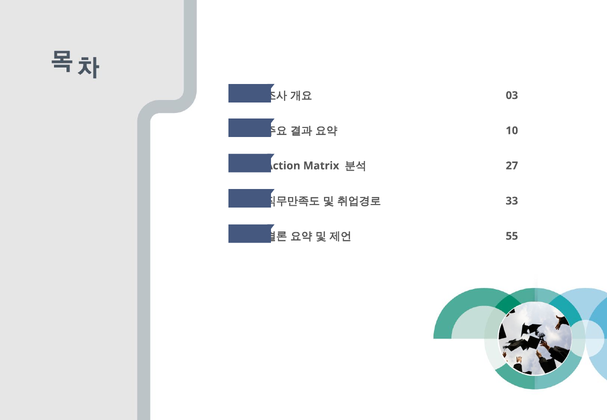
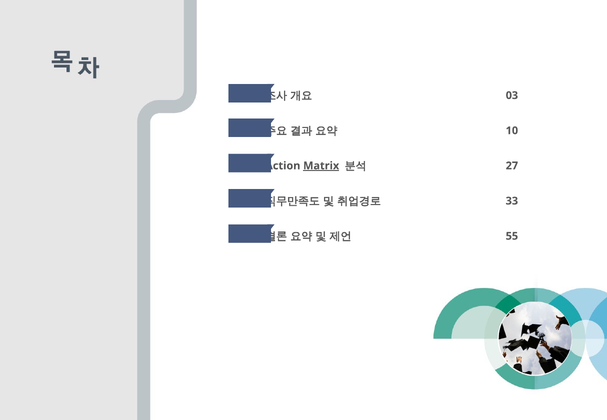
Matrix underline: none -> present
